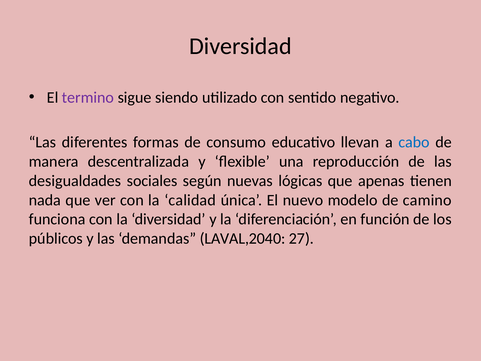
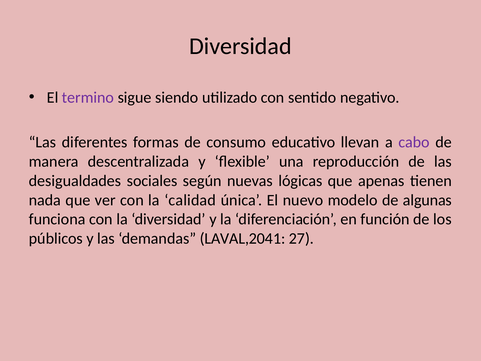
cabo colour: blue -> purple
camino: camino -> algunas
LAVAL,2040: LAVAL,2040 -> LAVAL,2041
